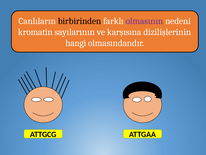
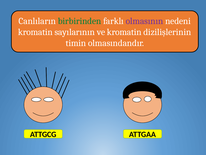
birbirinden colour: black -> green
ve karşısına: karşısına -> kromatin
hangi: hangi -> timin
